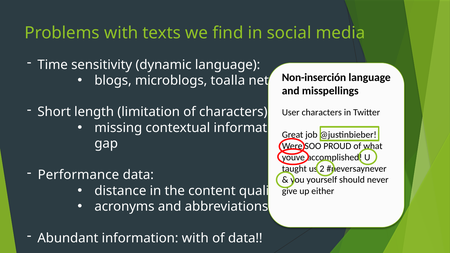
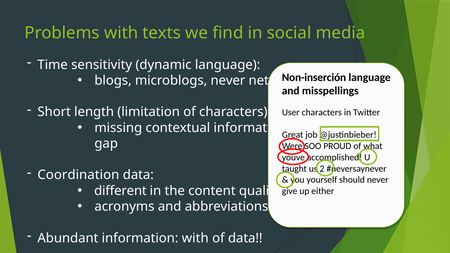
microblogs toalla: toalla -> never
Performance: Performance -> Coordination
distance: distance -> different
